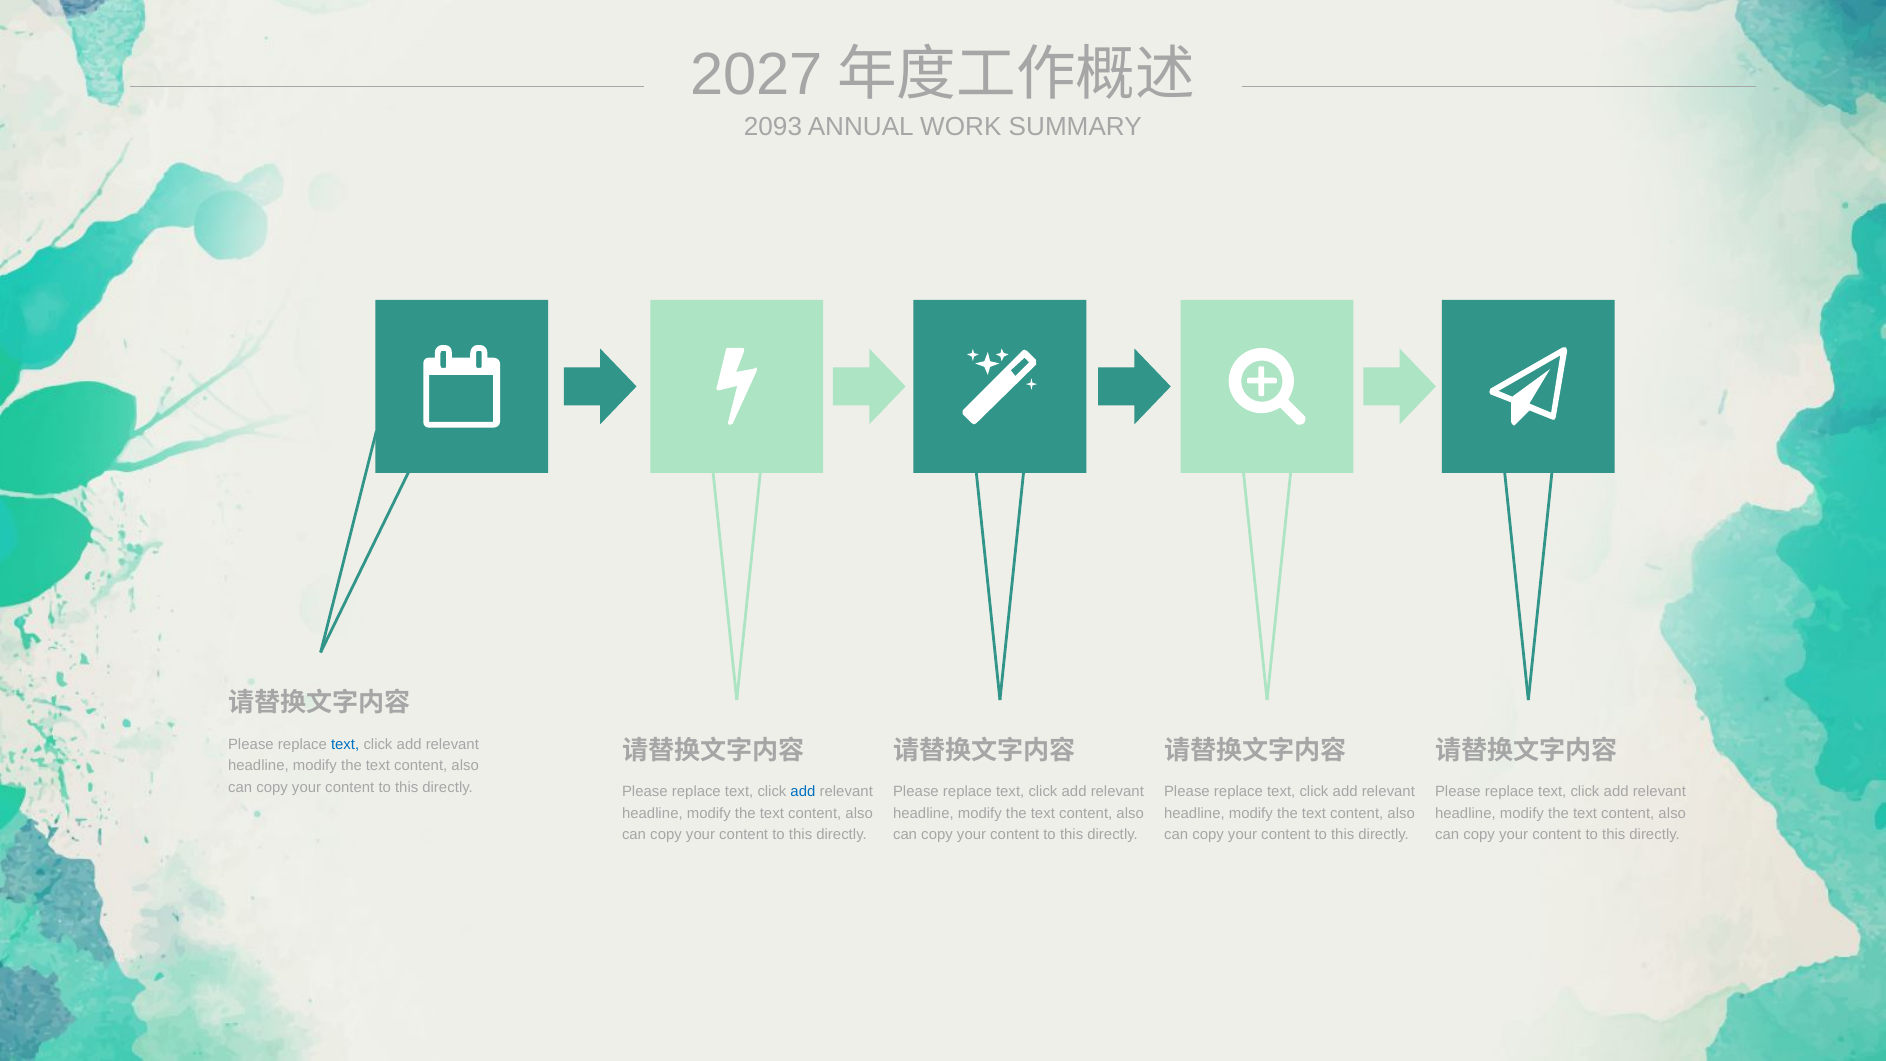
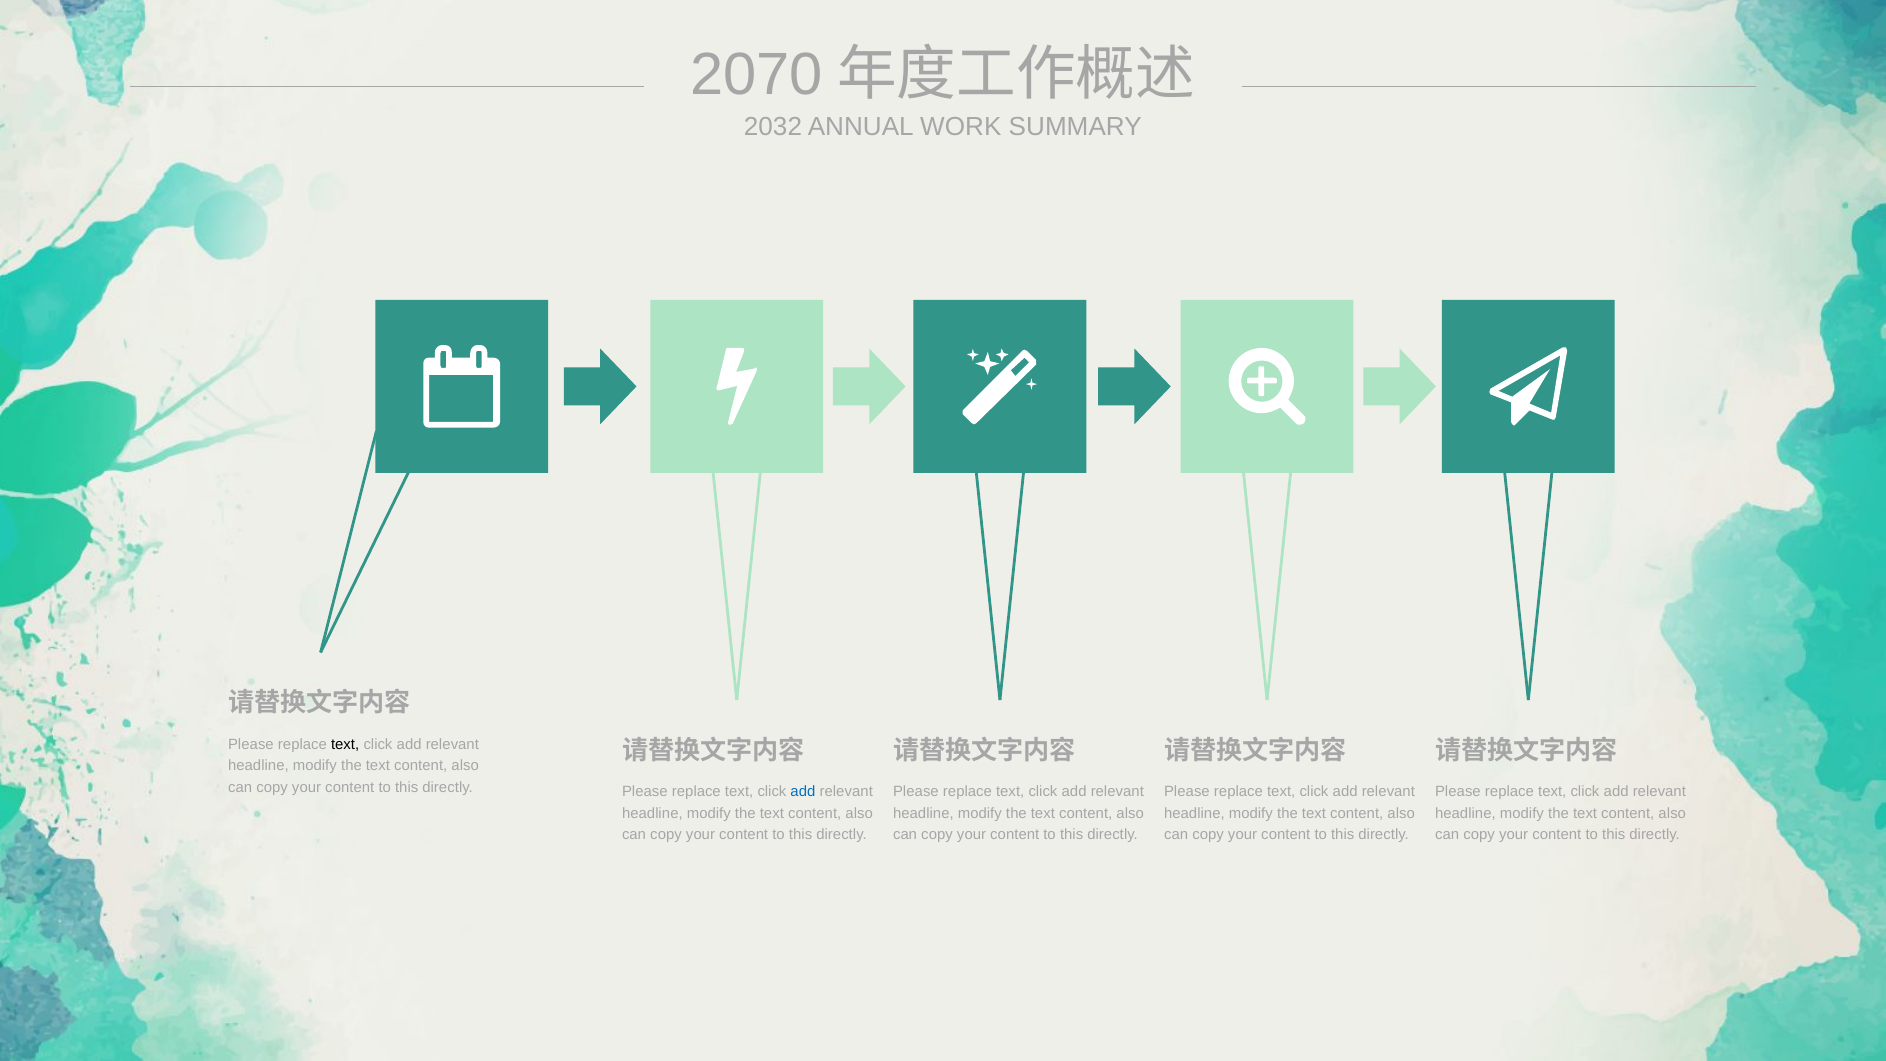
2027: 2027 -> 2070
2093: 2093 -> 2032
text at (345, 744) colour: blue -> black
